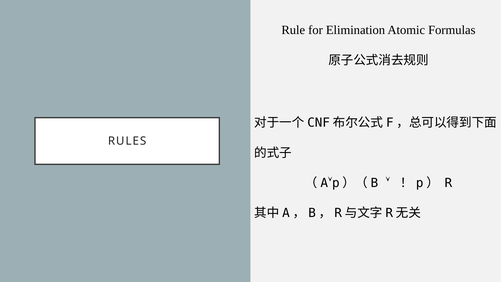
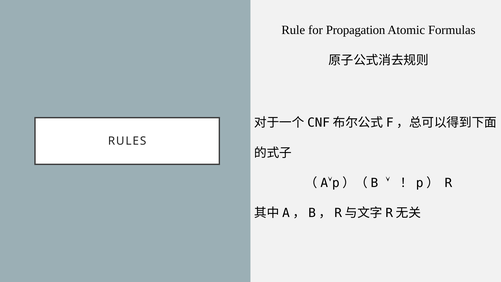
Elimination: Elimination -> Propagation
